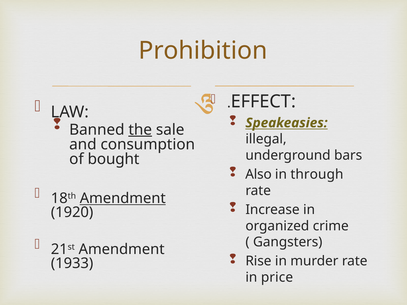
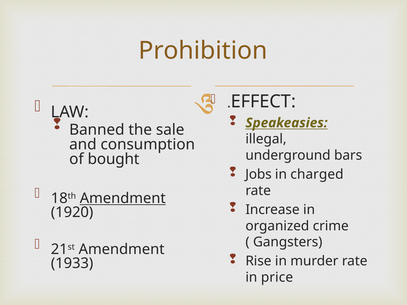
the underline: present -> none
Also: Also -> Jobs
through: through -> charged
